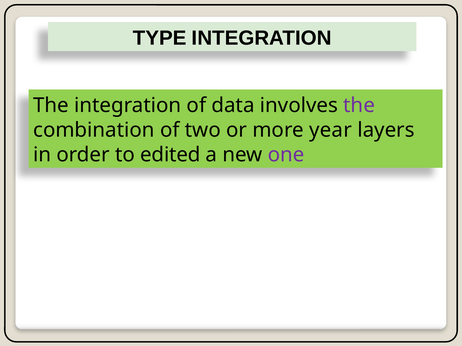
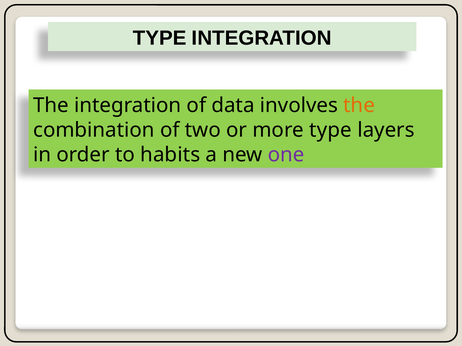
the at (359, 106) colour: purple -> orange
more year: year -> type
edited: edited -> habits
